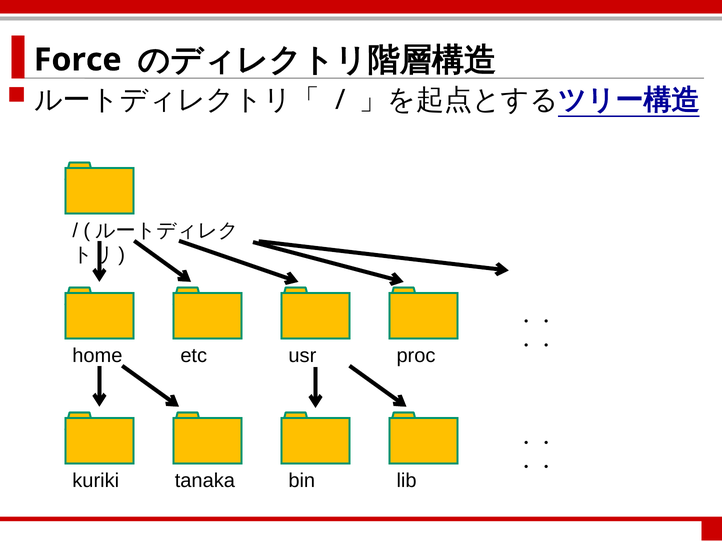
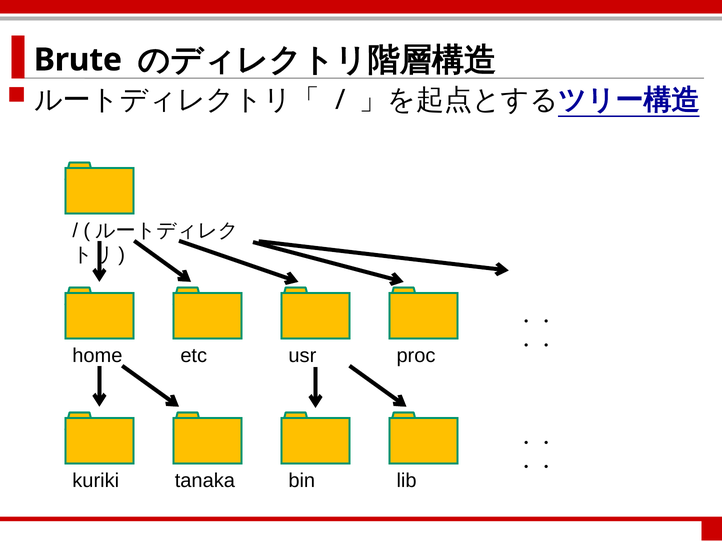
Force: Force -> Brute
